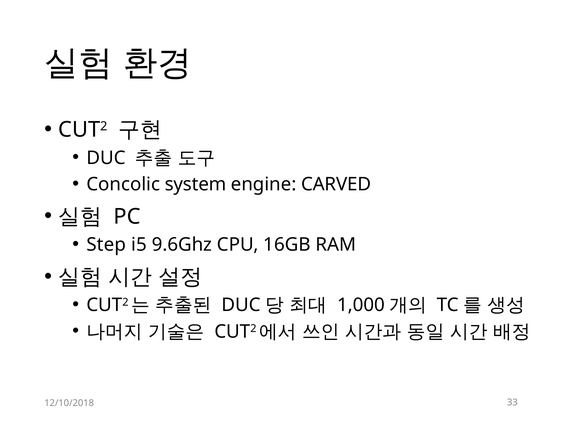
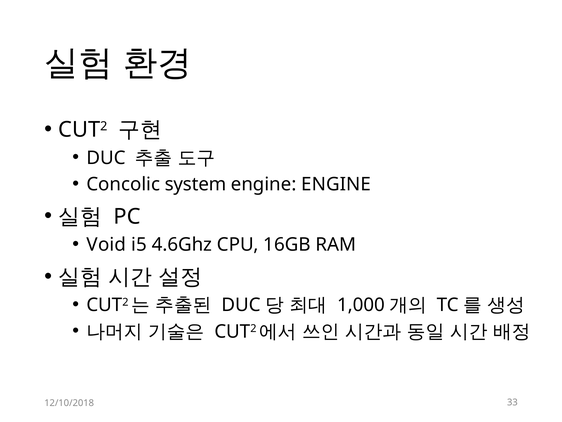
engine CARVED: CARVED -> ENGINE
Step: Step -> Void
9.6Ghz: 9.6Ghz -> 4.6Ghz
